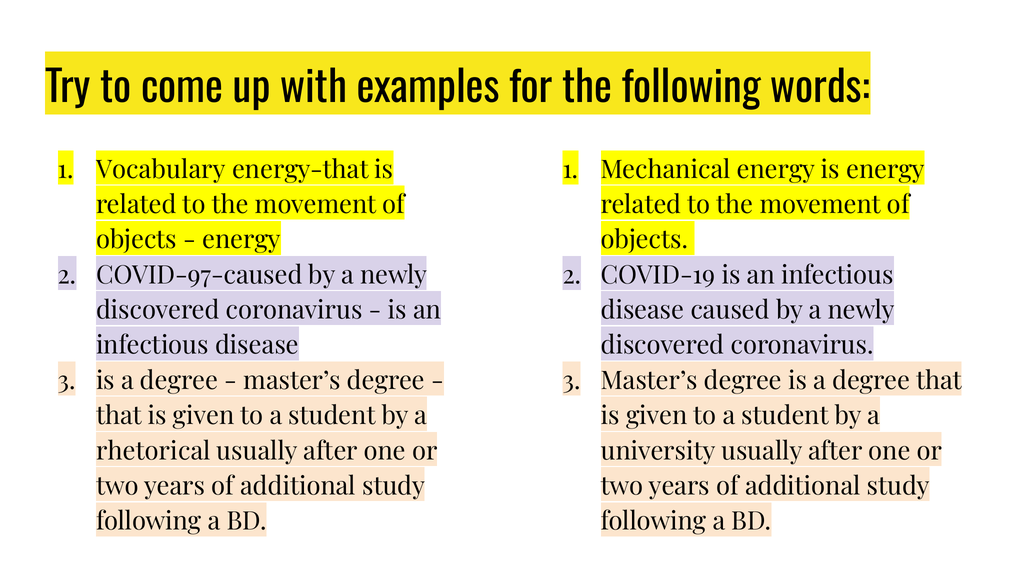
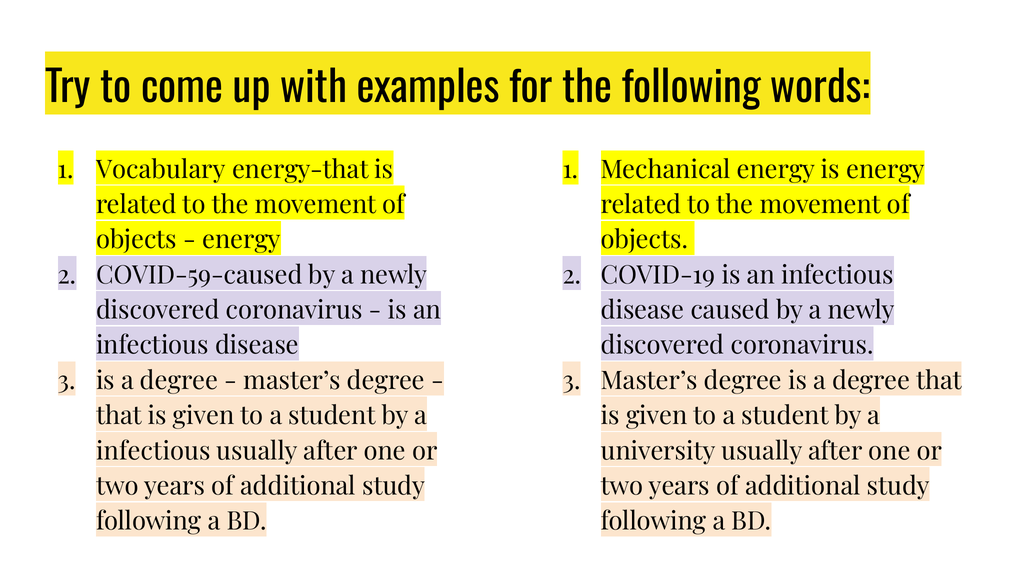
COVID-97-caused: COVID-97-caused -> COVID-59-caused
rhetorical at (153, 451): rhetorical -> infectious
